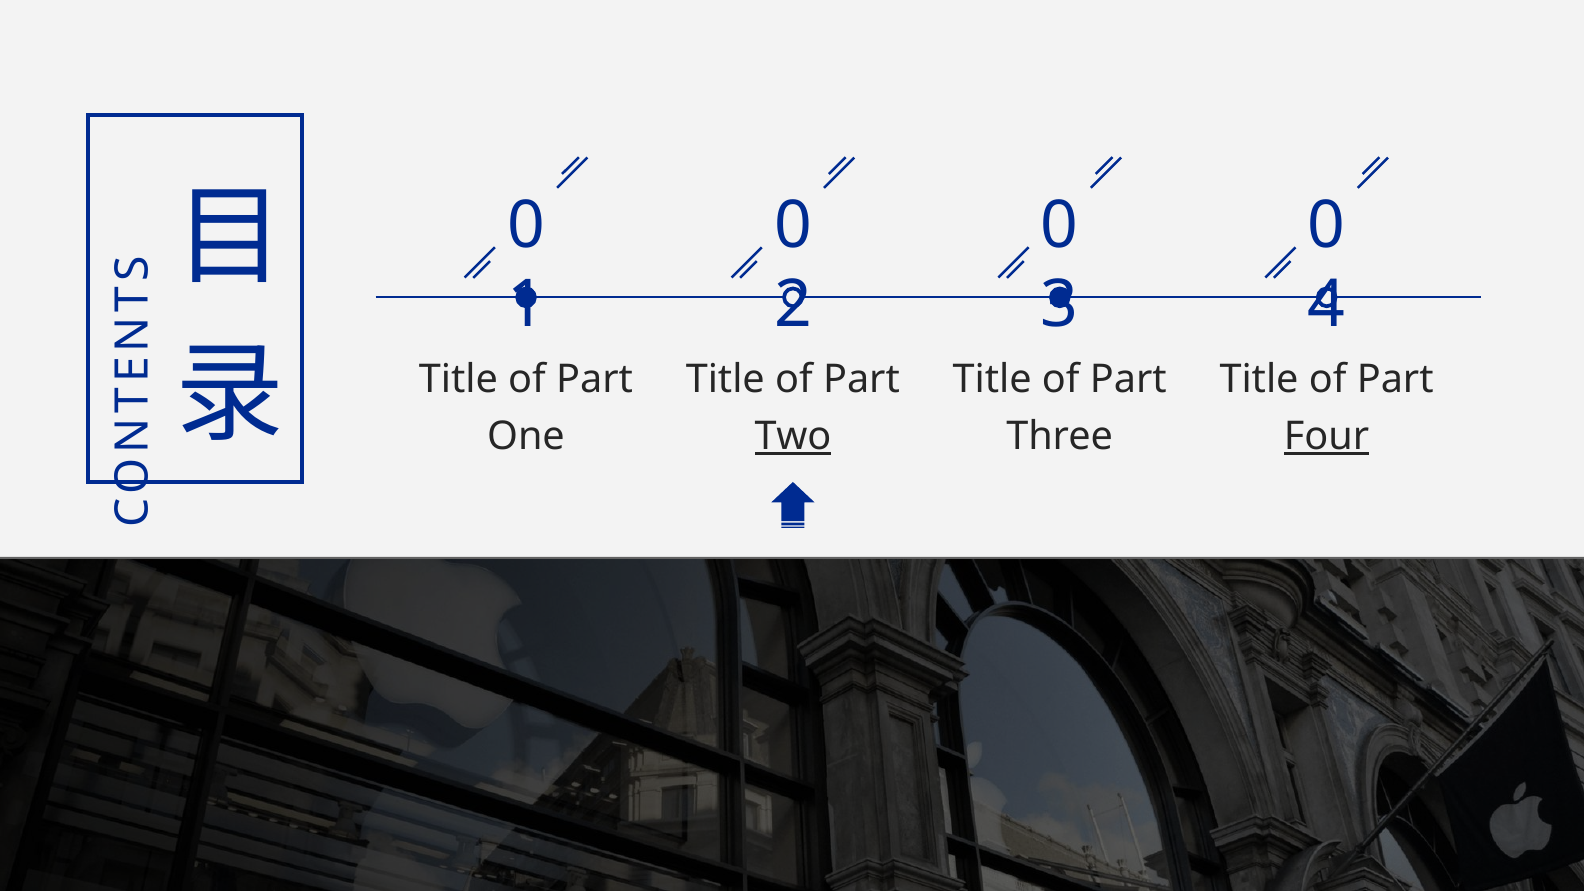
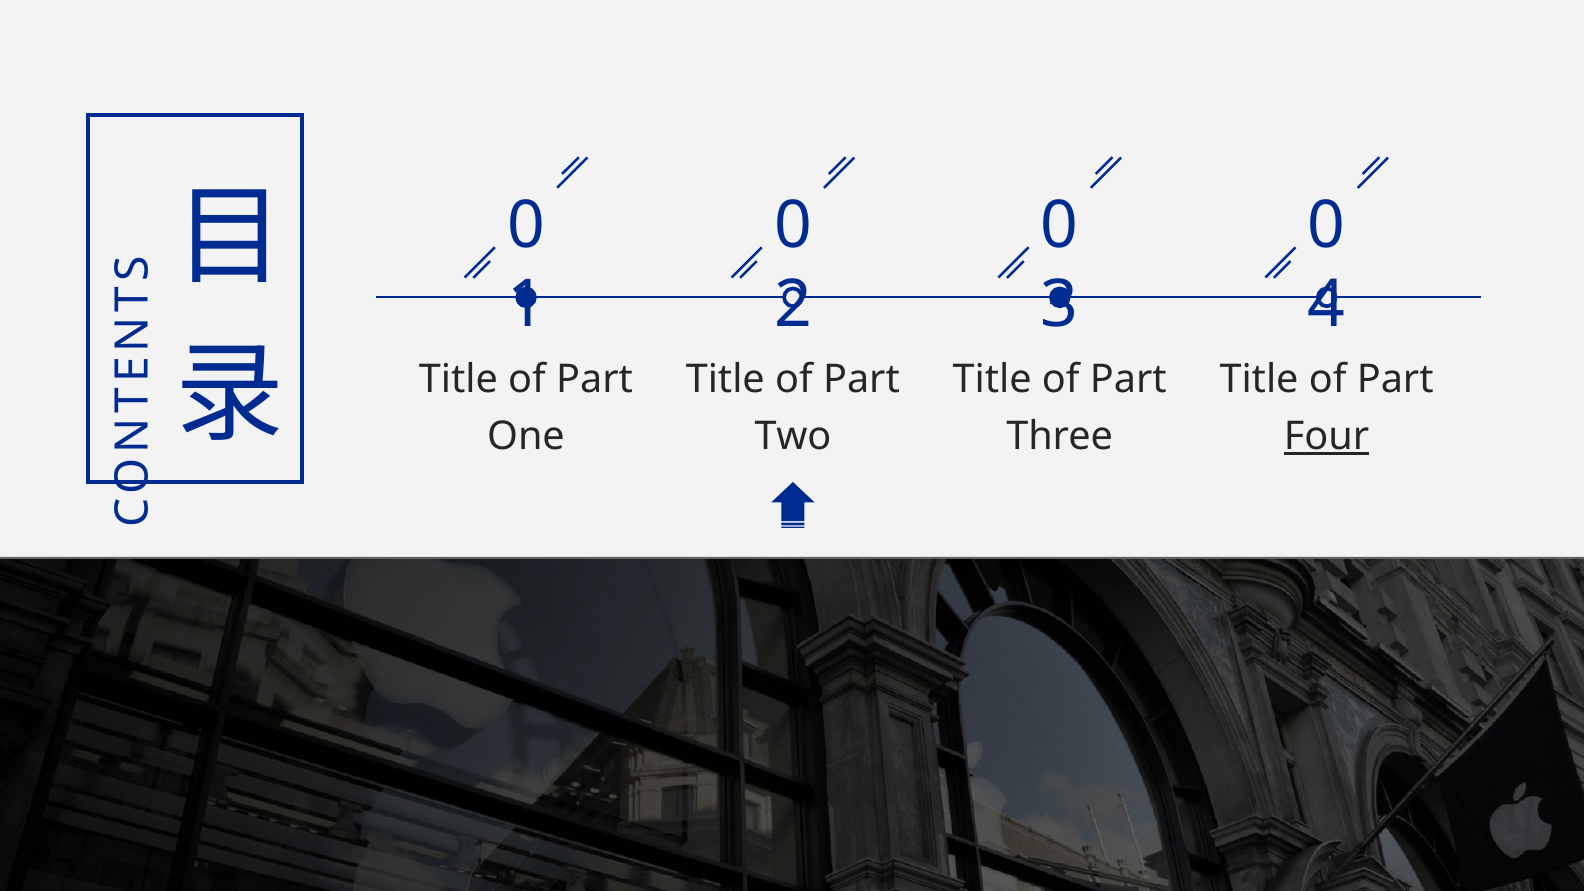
Two underline: present -> none
